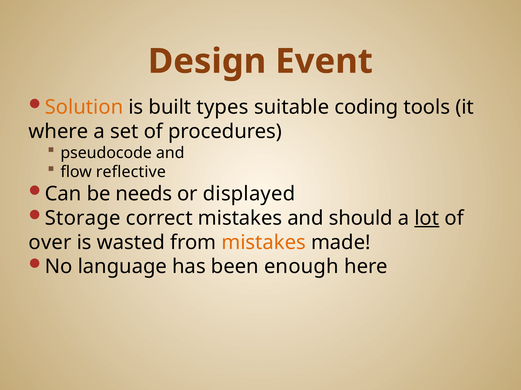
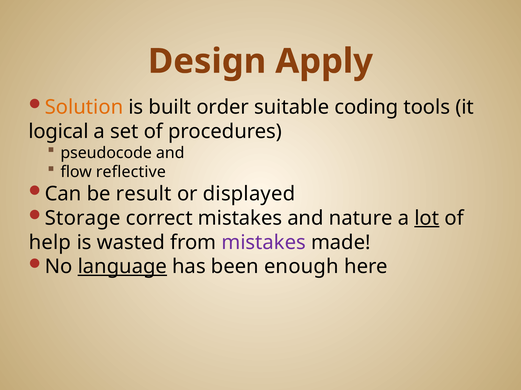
Event: Event -> Apply
types: types -> order
where: where -> logical
needs: needs -> result
should: should -> nature
over: over -> help
mistakes at (264, 243) colour: orange -> purple
language underline: none -> present
